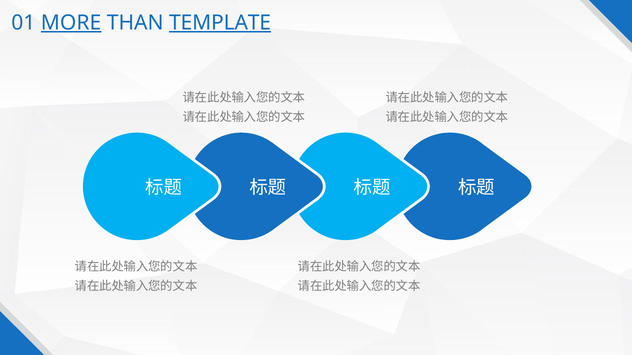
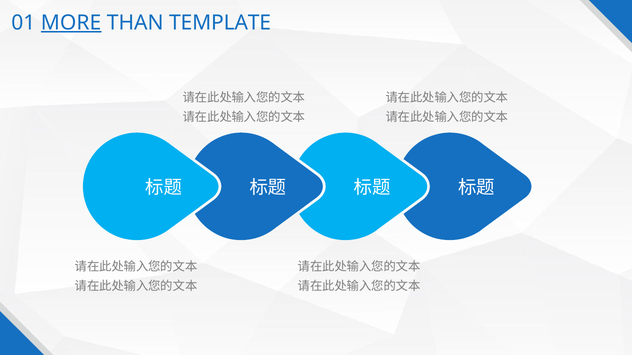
TEMPLATE underline: present -> none
